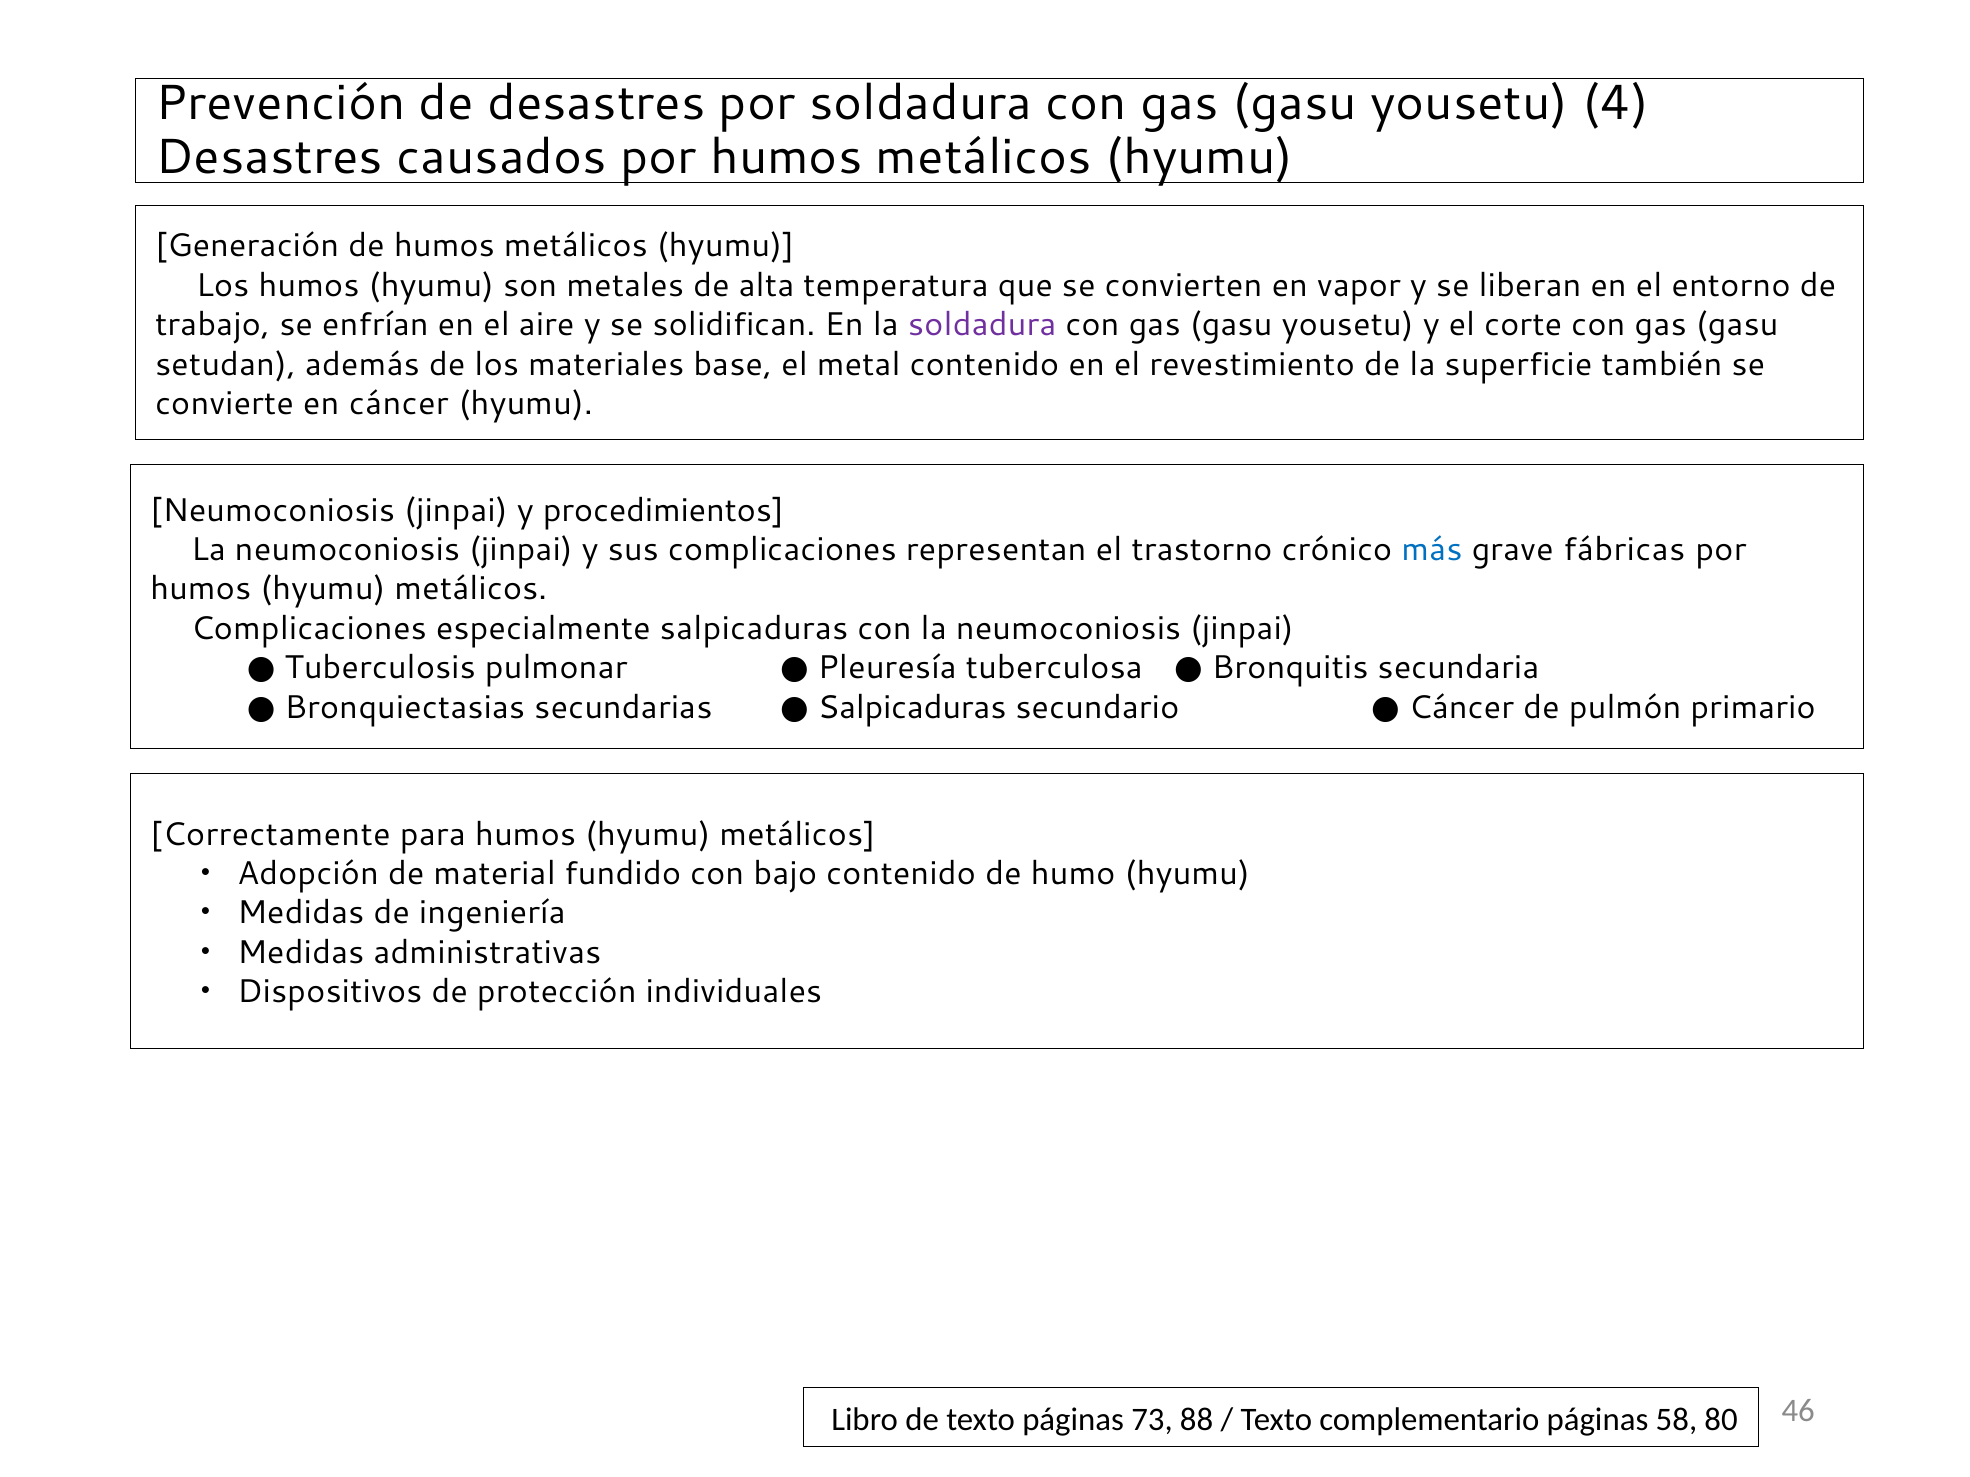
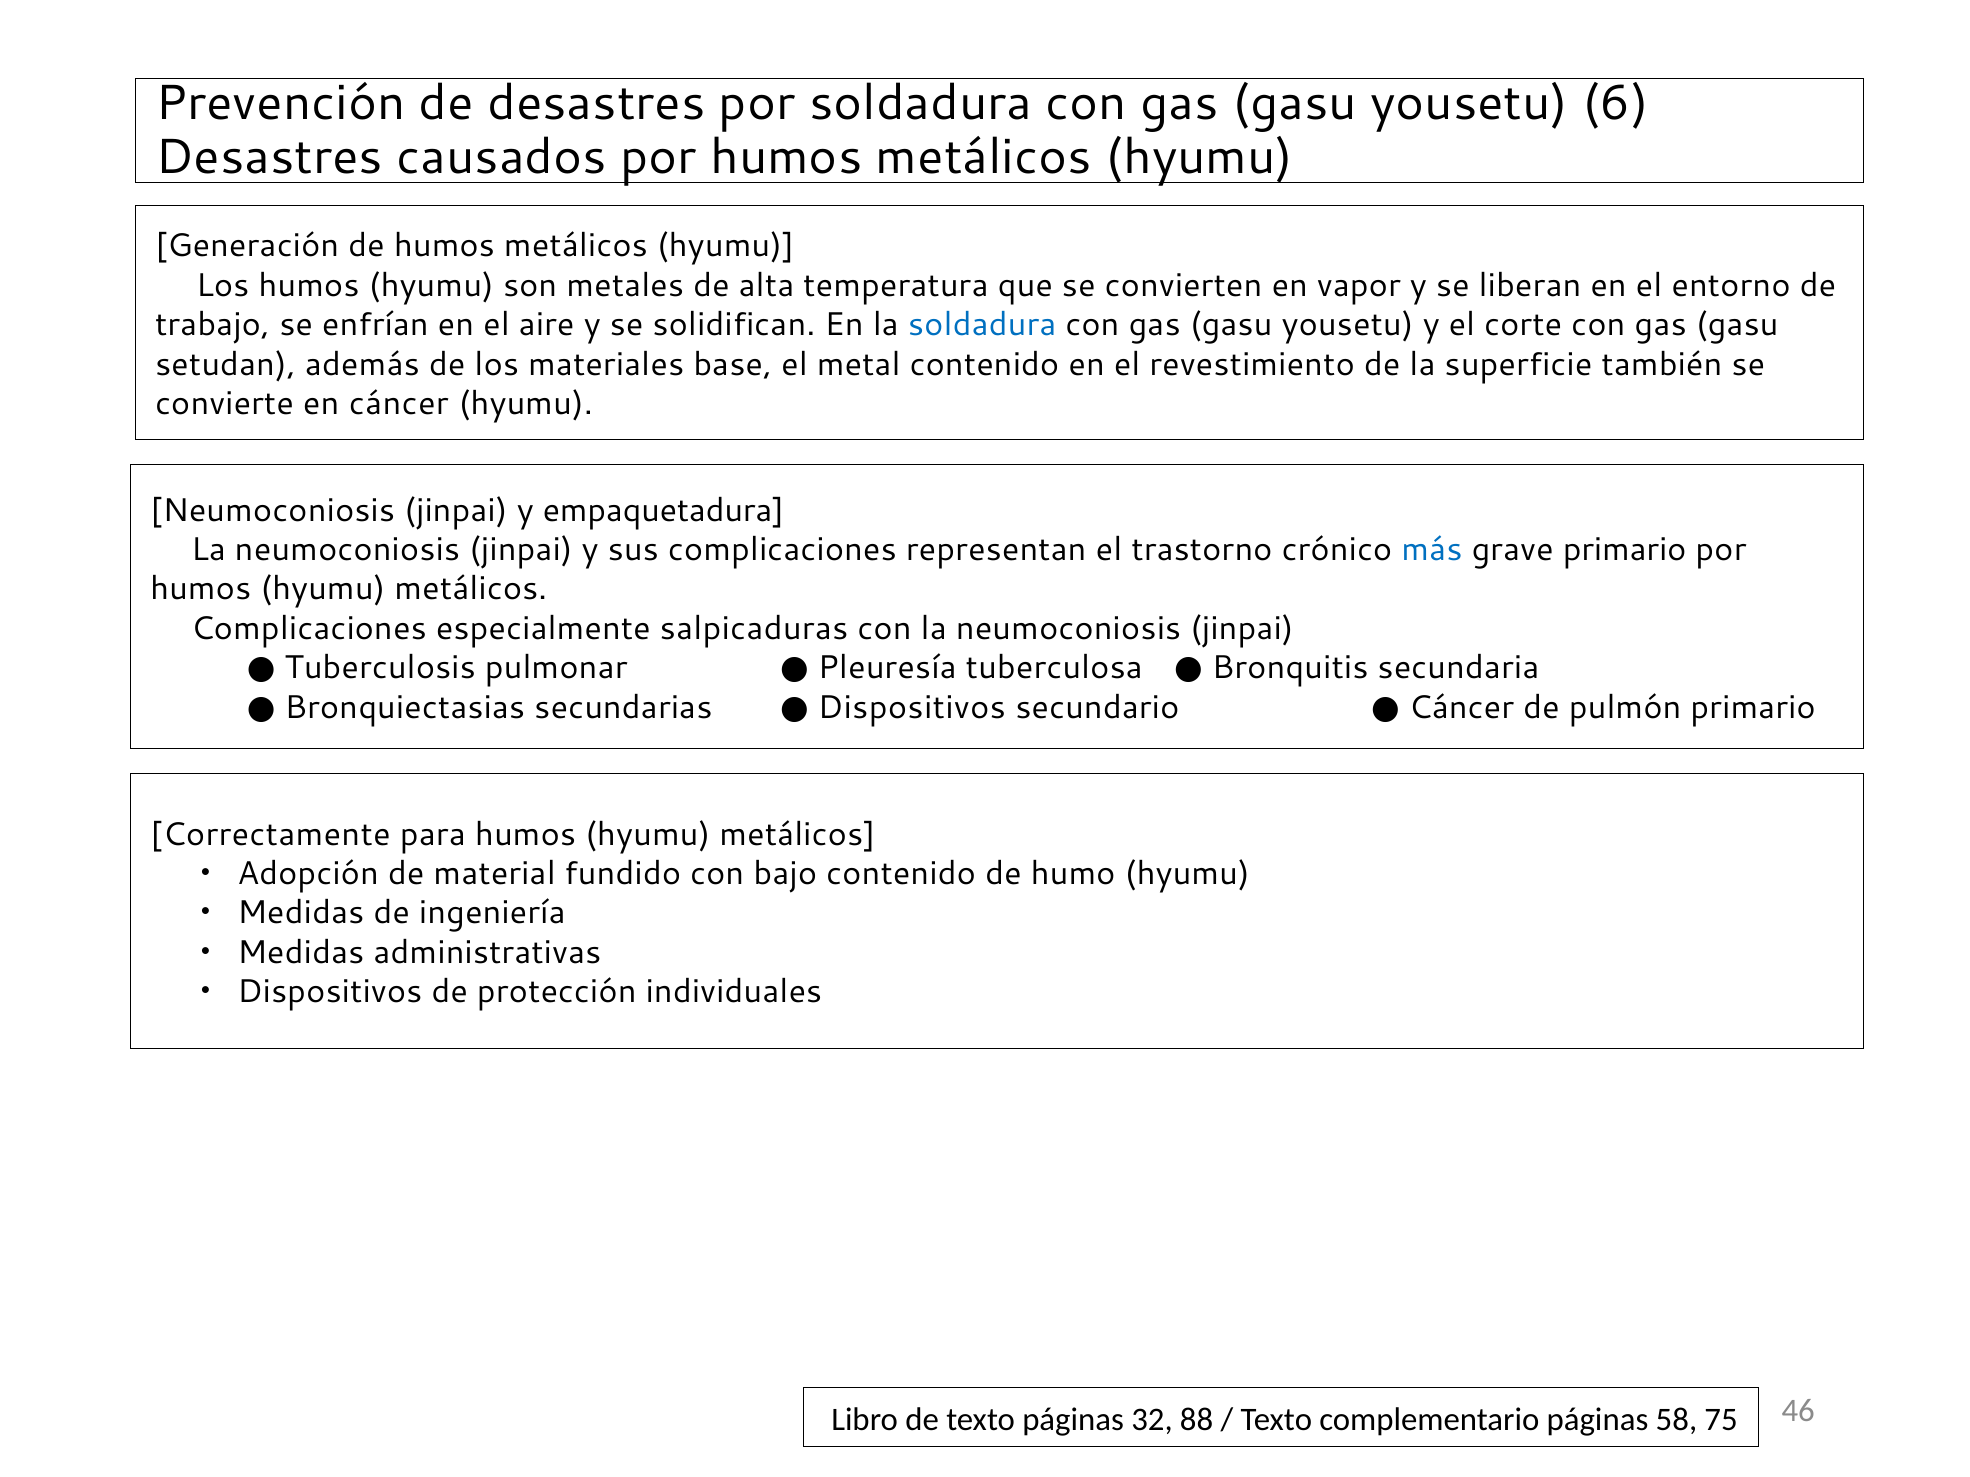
4: 4 -> 6
soldadura at (982, 325) colour: purple -> blue
procedimientos: procedimientos -> empaquetadura
grave fábricas: fábricas -> primario
secundarias Salpicaduras: Salpicaduras -> Dispositivos
73: 73 -> 32
80: 80 -> 75
